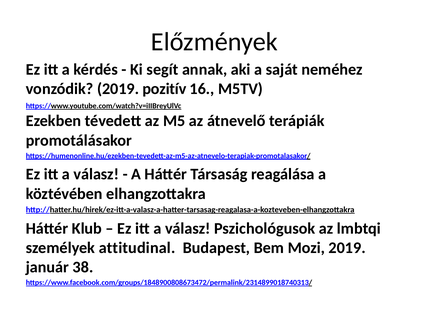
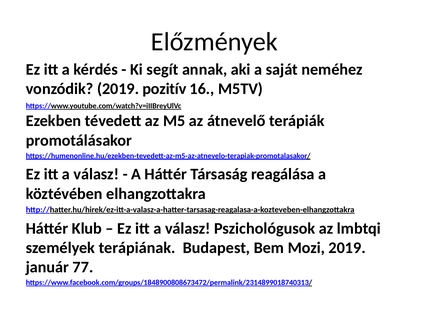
attitudinal: attitudinal -> terápiának
38: 38 -> 77
